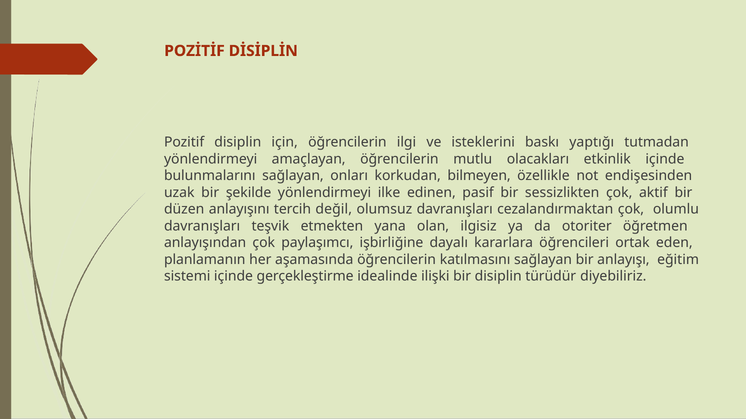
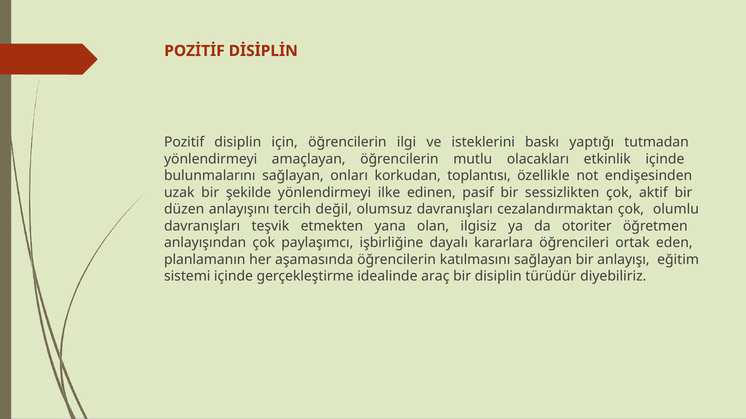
bilmeyen: bilmeyen -> toplantısı
ilişki: ilişki -> araç
